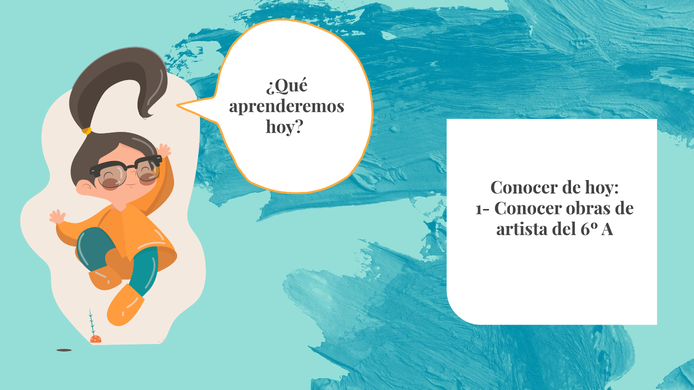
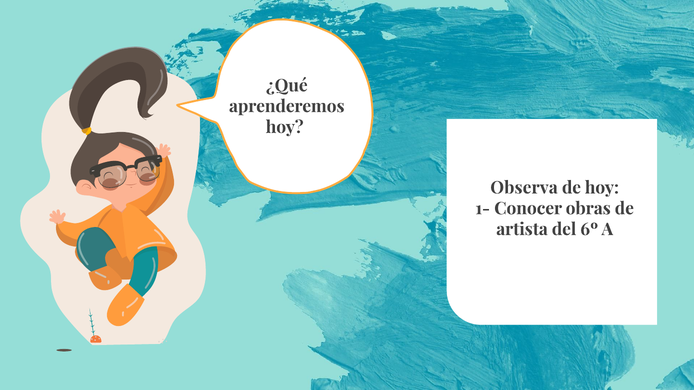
Conocer at (524, 188): Conocer -> Observa
